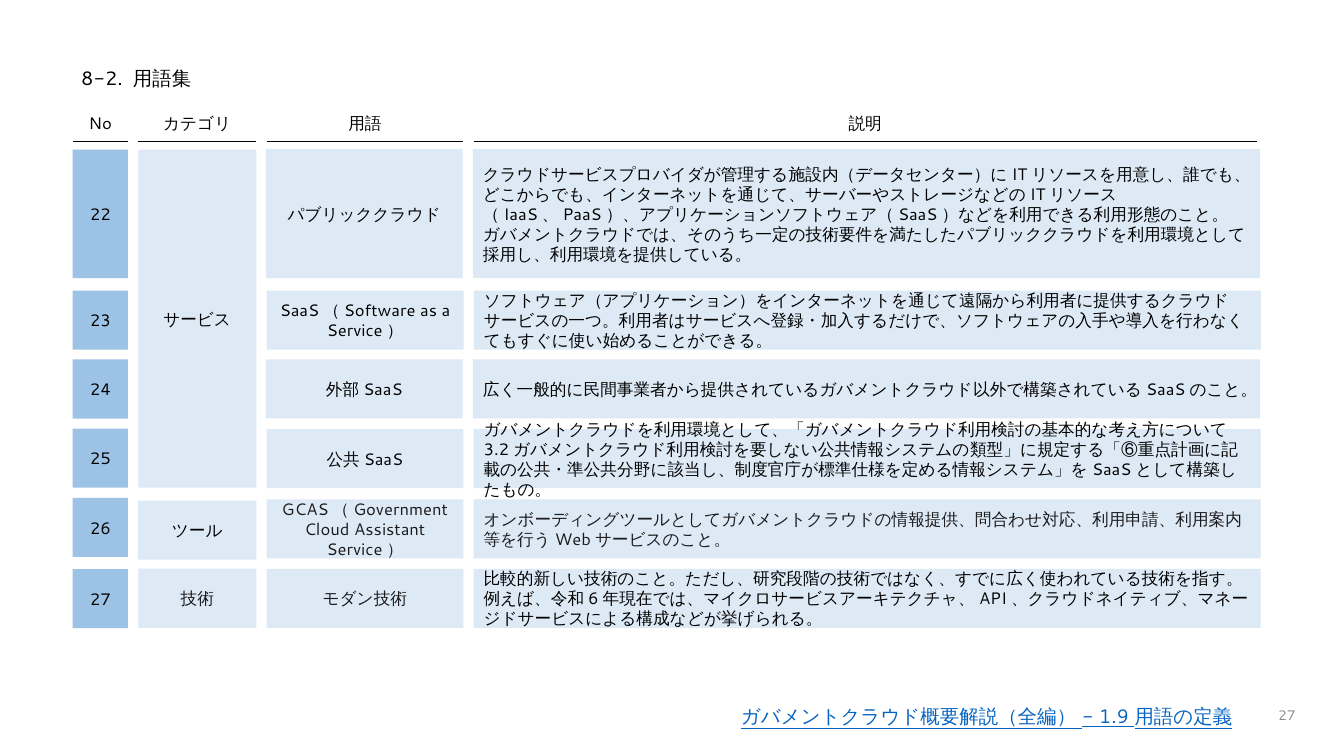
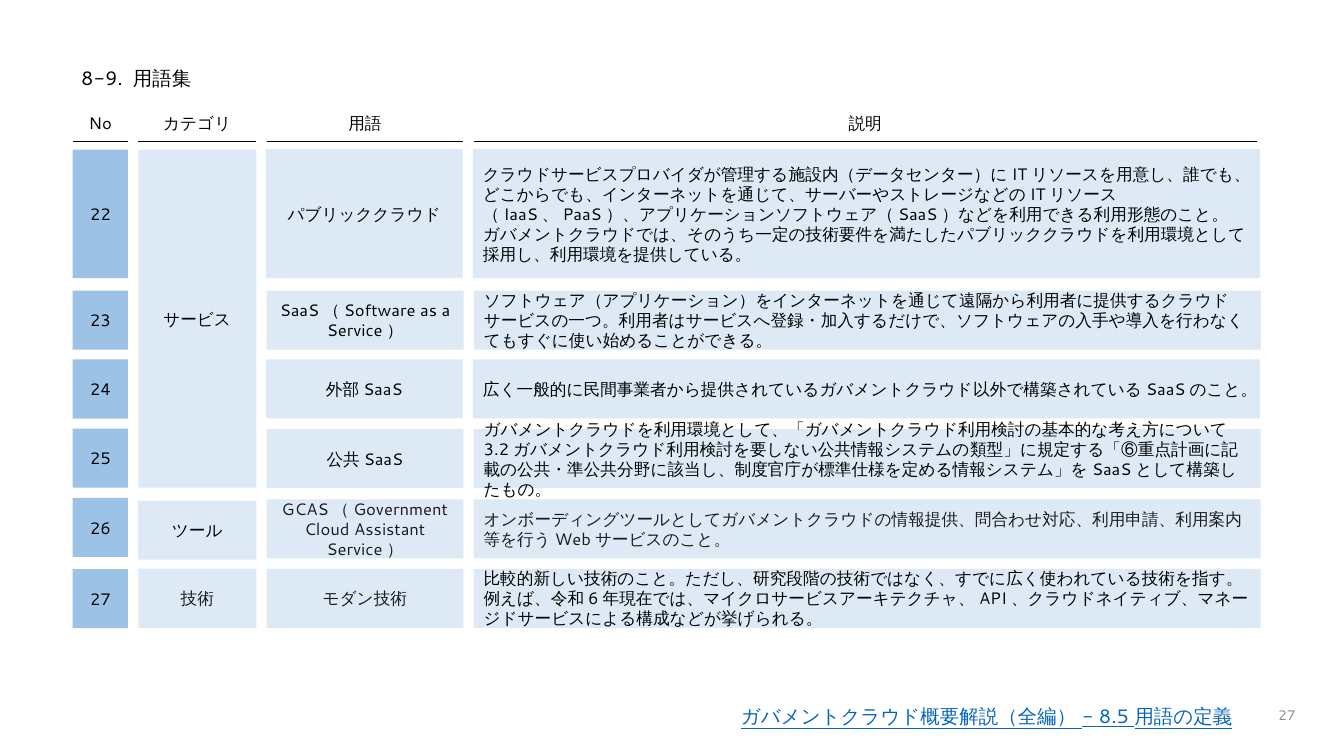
8-2: 8-2 -> 8-9
1.9: 1.9 -> 8.5
